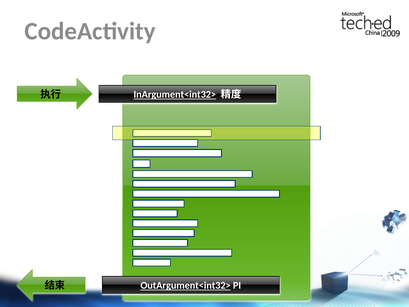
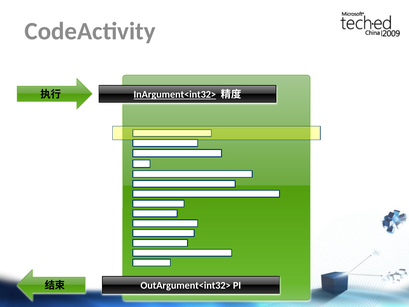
OutArgument<int32> underline: present -> none
